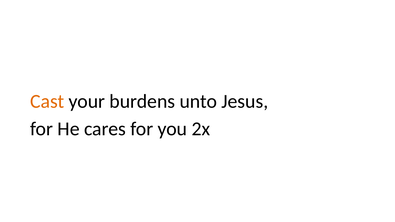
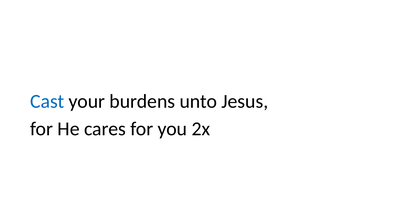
Cast colour: orange -> blue
